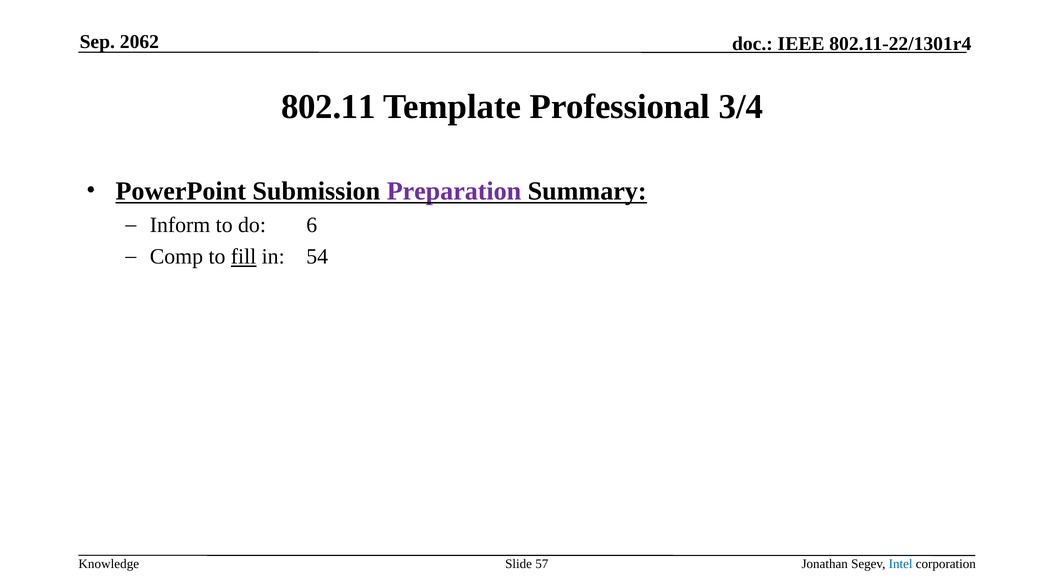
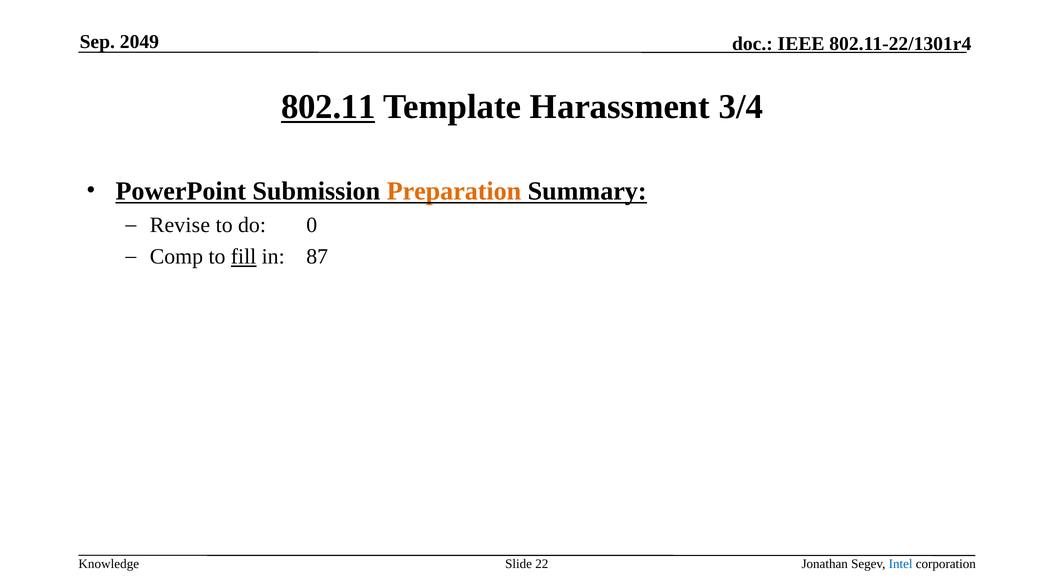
2062: 2062 -> 2049
802.11 underline: none -> present
Professional: Professional -> Harassment
Preparation colour: purple -> orange
Inform: Inform -> Revise
6: 6 -> 0
54: 54 -> 87
57: 57 -> 22
